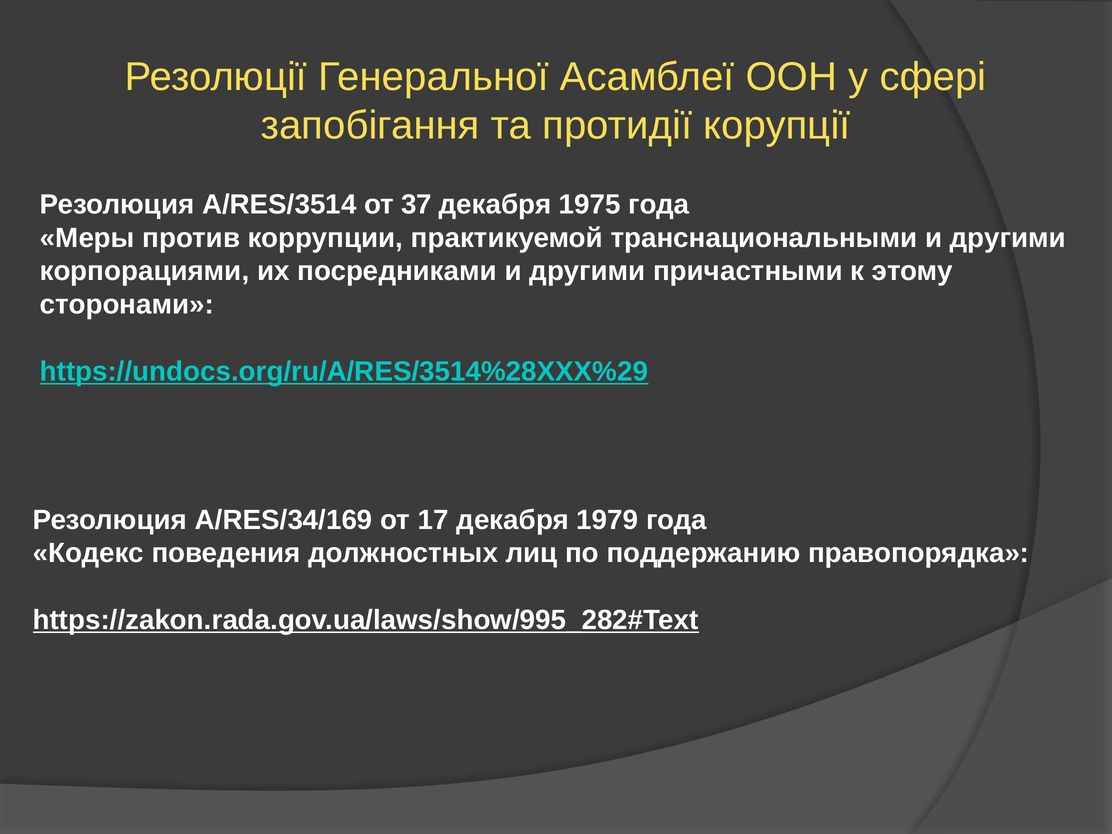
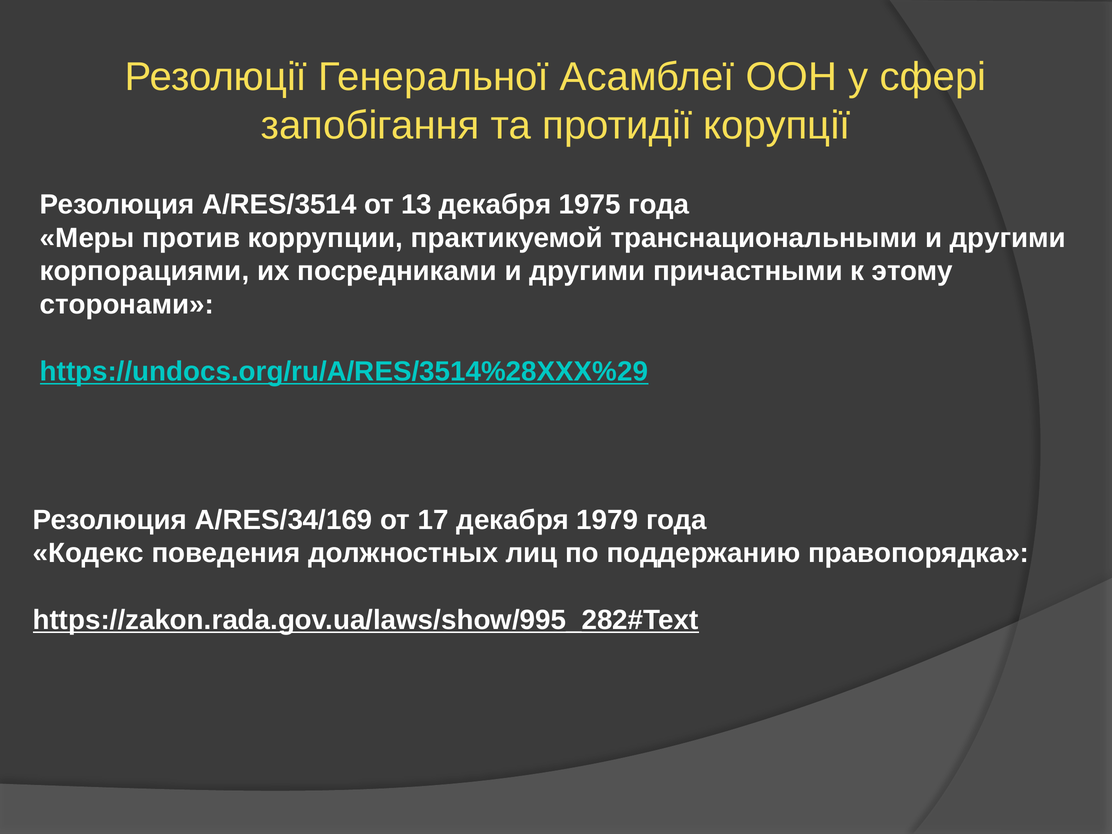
37: 37 -> 13
